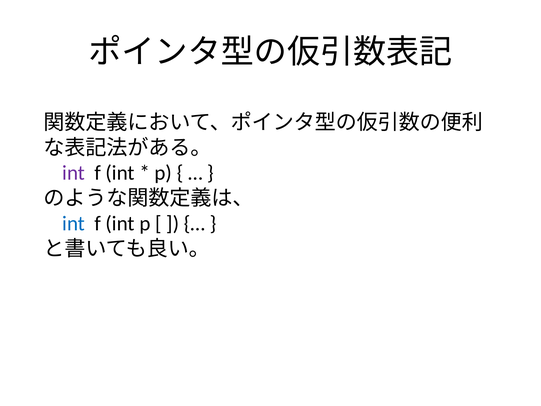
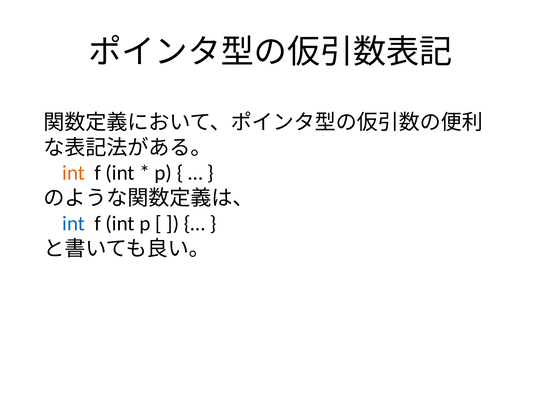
int at (74, 173) colour: purple -> orange
